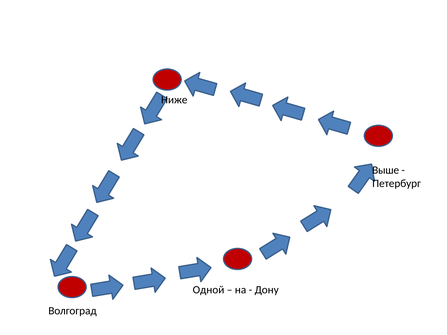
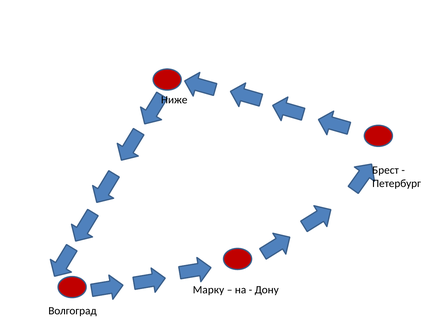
Выше: Выше -> Брест
Одной: Одной -> Марку
